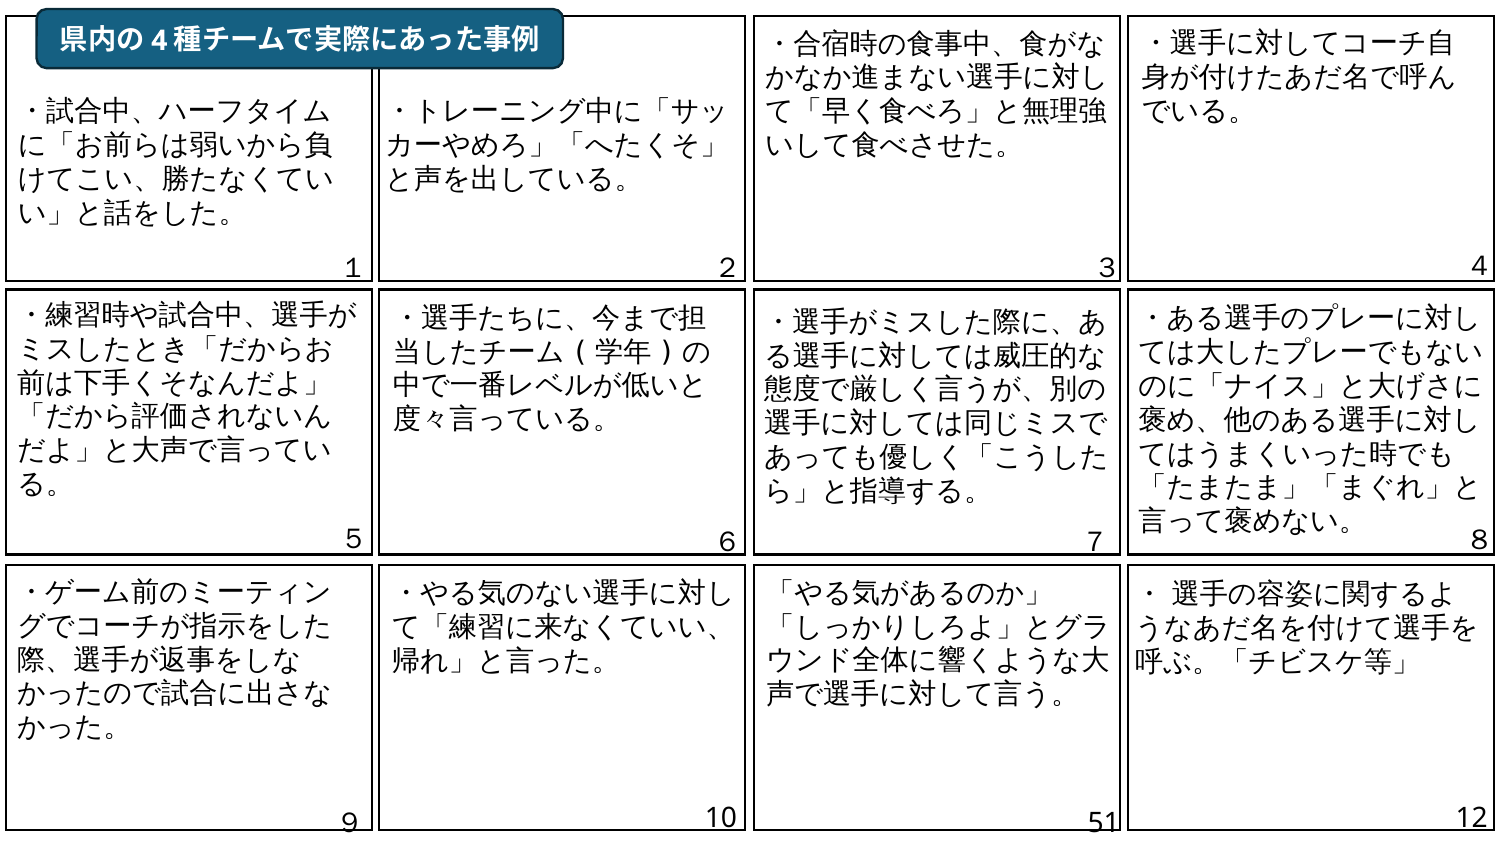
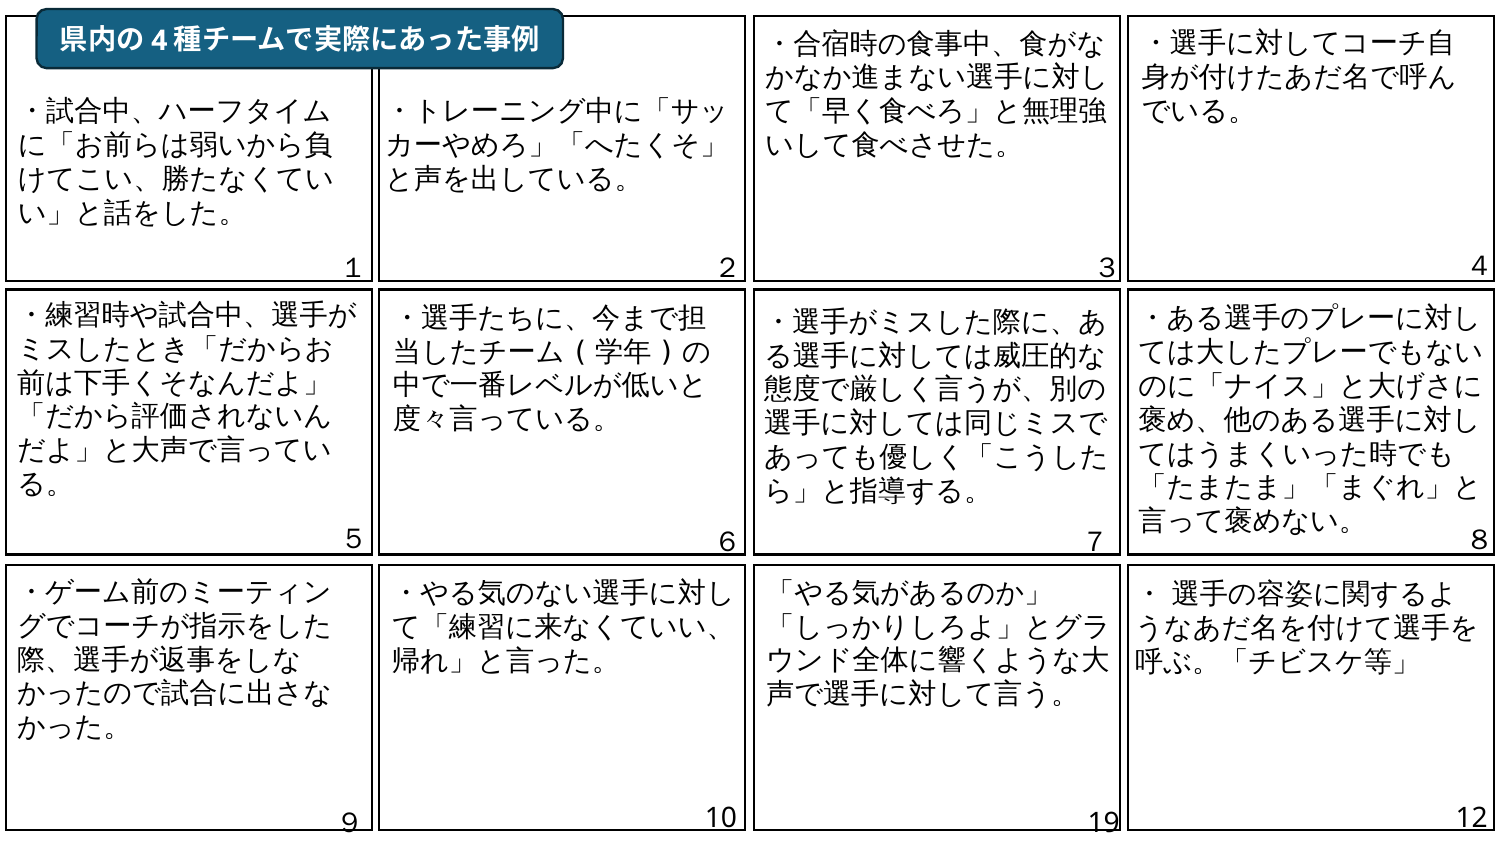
51: 51 -> 19
